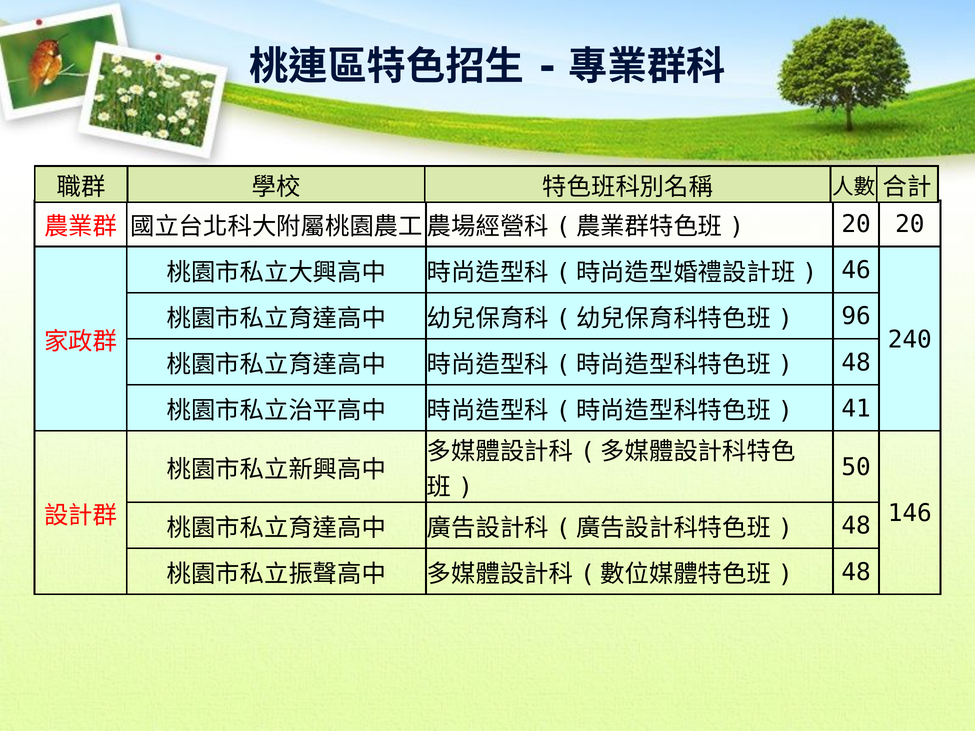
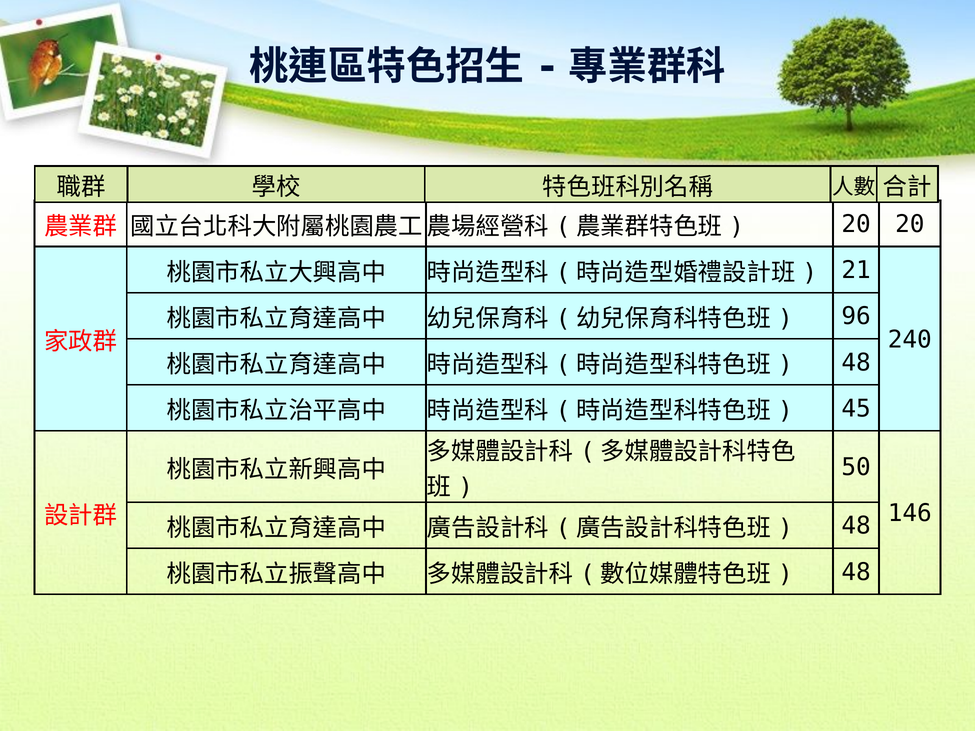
46: 46 -> 21
41: 41 -> 45
